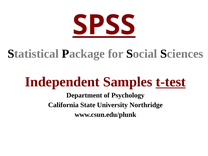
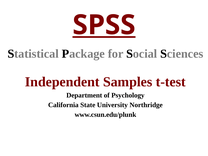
t-test underline: present -> none
